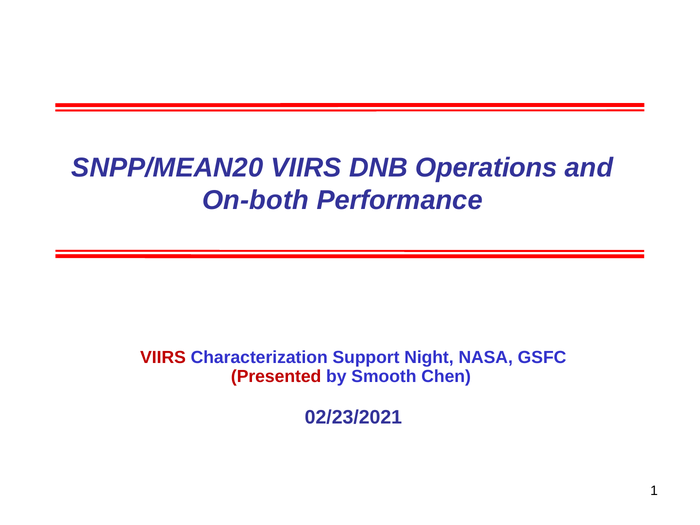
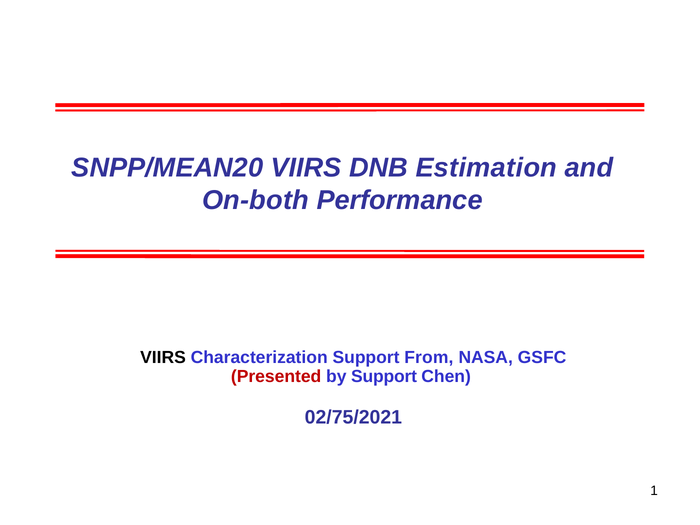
Operations: Operations -> Estimation
VIIRS at (163, 357) colour: red -> black
Night: Night -> From
by Smooth: Smooth -> Support
02/23/2021: 02/23/2021 -> 02/75/2021
